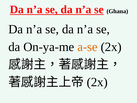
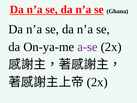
a-se colour: orange -> purple
